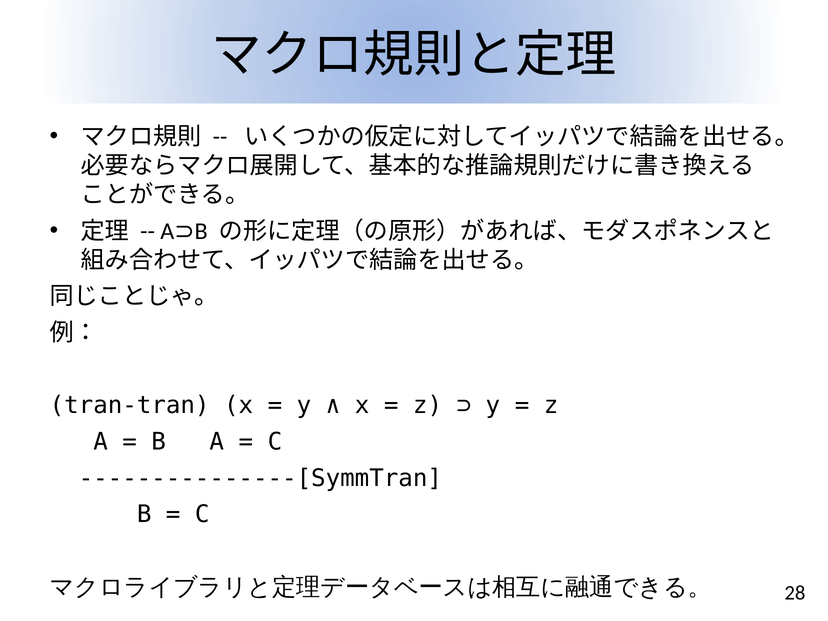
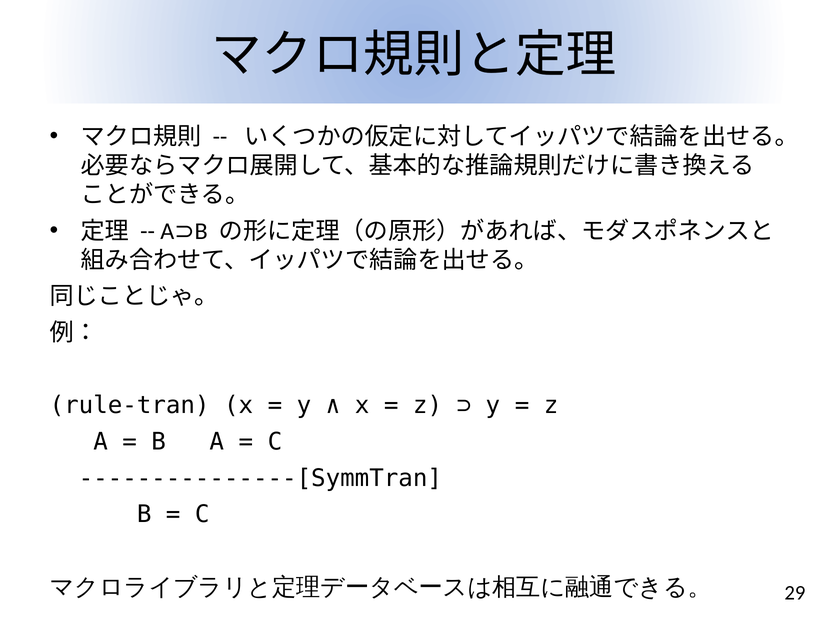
tran-tran: tran-tran -> rule-tran
28: 28 -> 29
